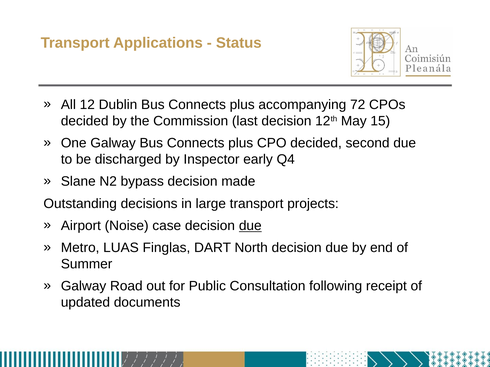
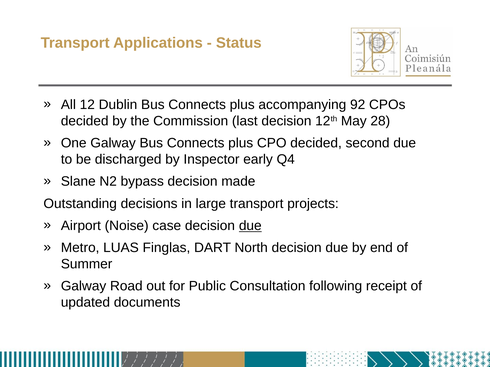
72: 72 -> 92
15: 15 -> 28
